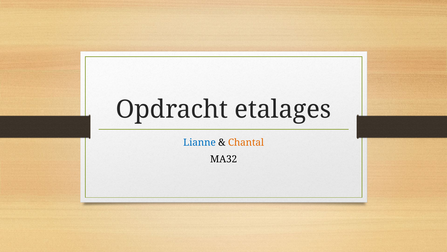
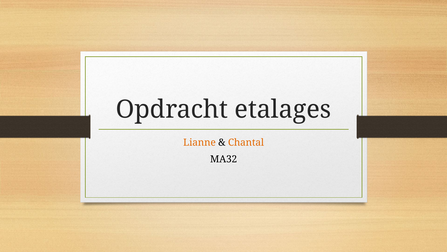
Lianne colour: blue -> orange
